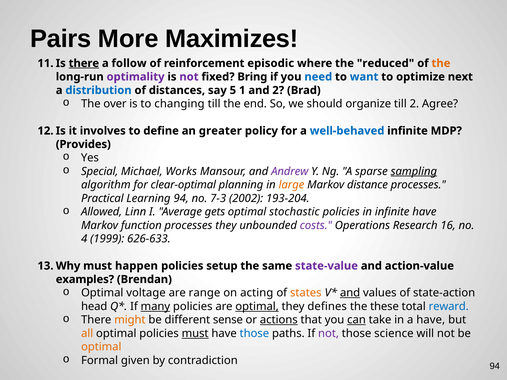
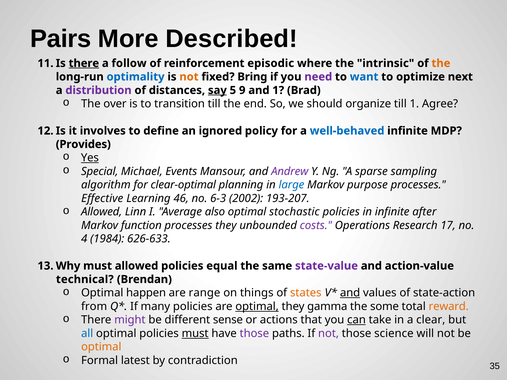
Maximizes: Maximizes -> Described
reduced: reduced -> intrinsic
optimality colour: purple -> blue
not at (189, 77) colour: purple -> orange
need colour: blue -> purple
distribution colour: blue -> purple
say underline: none -> present
1: 1 -> 9
and 2: 2 -> 1
changing: changing -> transition
till 2: 2 -> 1
greater: greater -> ignored
Yes underline: none -> present
Works: Works -> Events
sampling underline: present -> none
large colour: orange -> blue
distance: distance -> purpose
Practical: Practical -> Effective
Learning 94: 94 -> 46
7-3: 7-3 -> 6-3
193-204: 193-204 -> 193-207
gets: gets -> also
infinite have: have -> after
16: 16 -> 17
1999: 1999 -> 1984
must happen: happen -> allowed
setup: setup -> equal
examples: examples -> technical
voltage: voltage -> happen
acting: acting -> things
head: head -> from
many underline: present -> none
defines: defines -> gamma
these: these -> some
reward colour: blue -> orange
might colour: orange -> purple
actions underline: present -> none
a have: have -> clear
all colour: orange -> blue
those at (254, 334) colour: blue -> purple
given: given -> latest
contradiction 94: 94 -> 35
